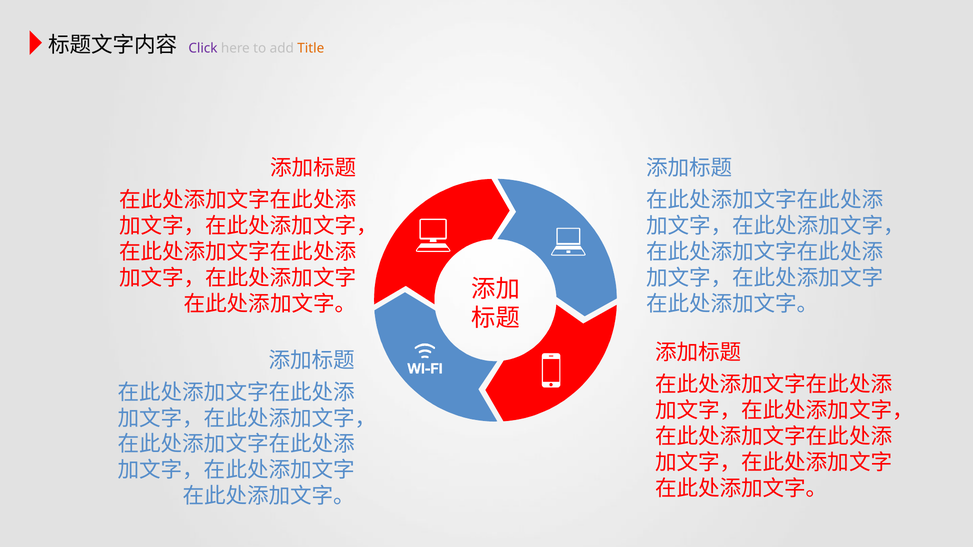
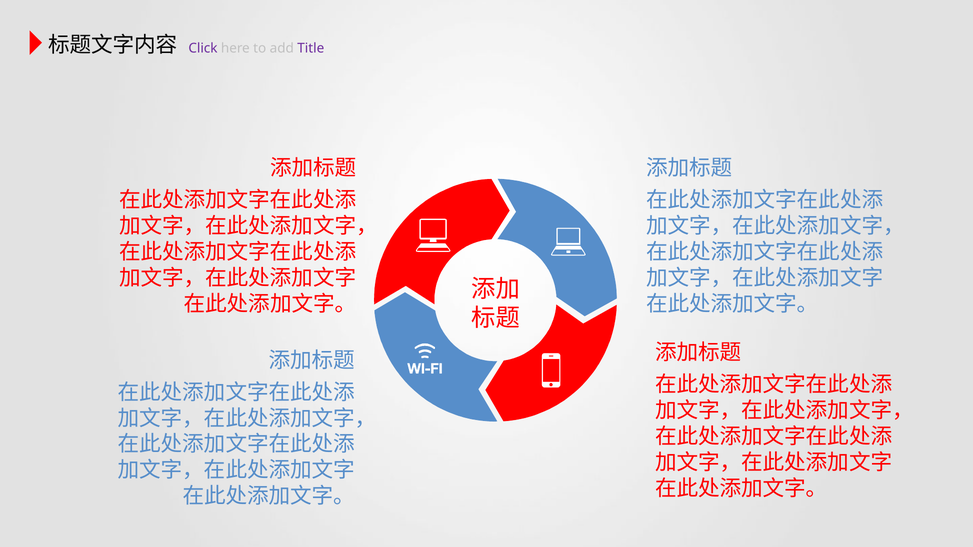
Title colour: orange -> purple
